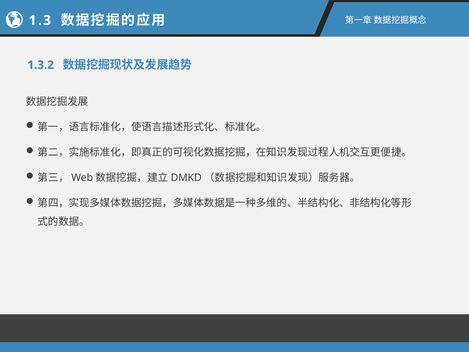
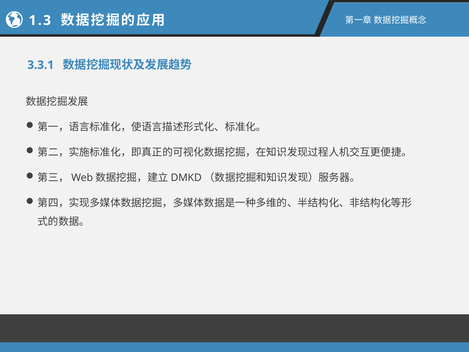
1.3.2: 1.3.2 -> 3.3.1
